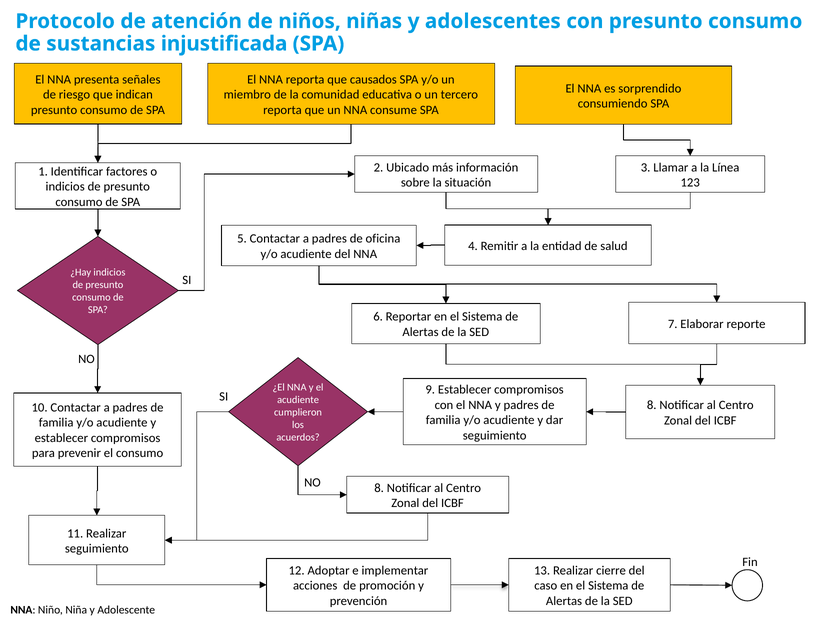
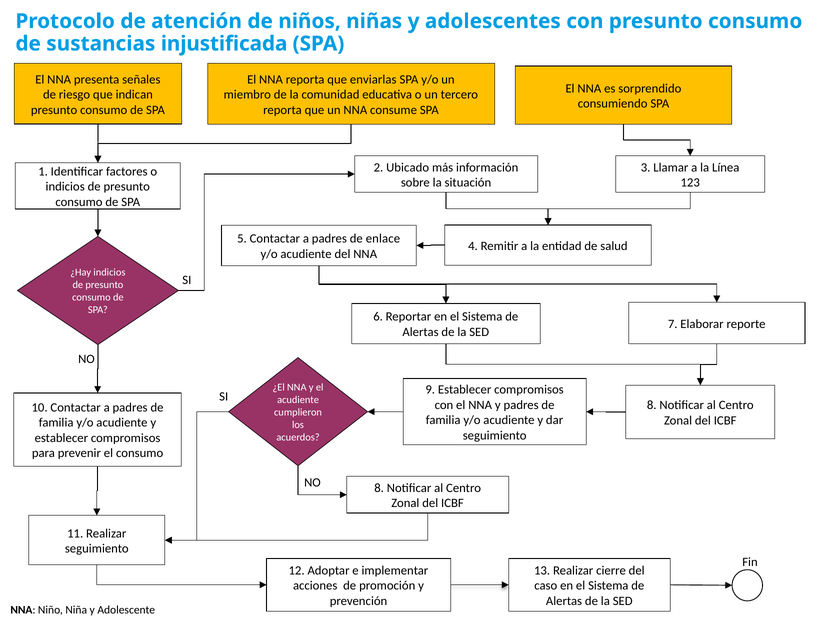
causados: causados -> enviarlas
oficina: oficina -> enlace
